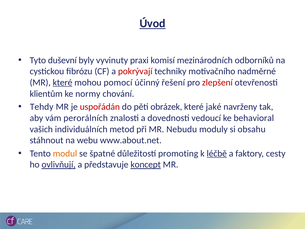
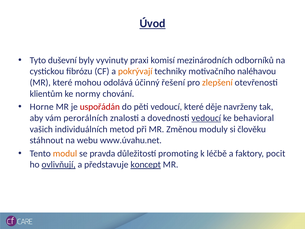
pokrývají colour: red -> orange
nadměrné: nadměrné -> naléhavou
které at (63, 82) underline: present -> none
pomocí: pomocí -> odolává
zlepšení colour: red -> orange
Tehdy: Tehdy -> Horne
pěti obrázek: obrázek -> vedoucí
jaké: jaké -> děje
vedoucí at (206, 118) underline: none -> present
Nebudu: Nebudu -> Změnou
obsahu: obsahu -> člověku
www.about.net: www.about.net -> www.úvahu.net
špatné: špatné -> pravda
léčbě underline: present -> none
cesty: cesty -> pocit
